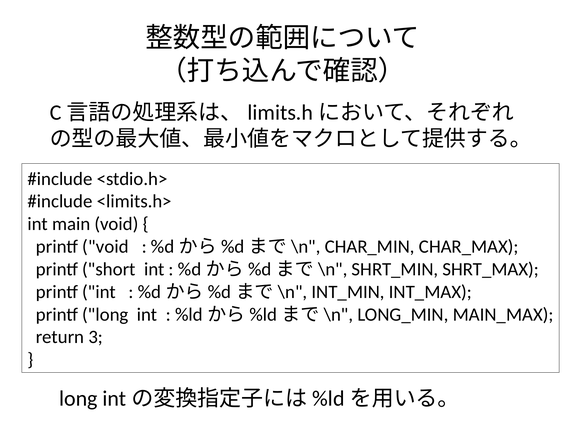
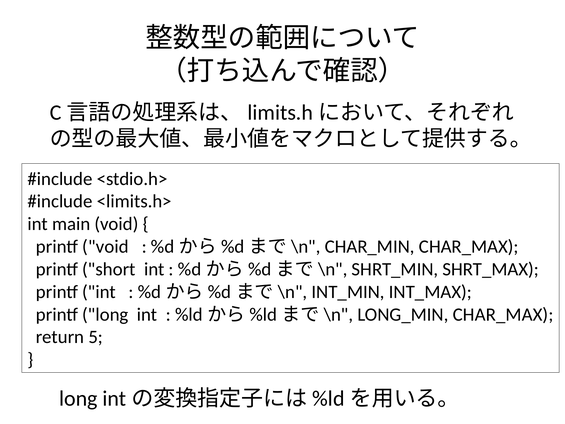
LONG_MIN MAIN_MAX: MAIN_MAX -> CHAR_MAX
3: 3 -> 5
